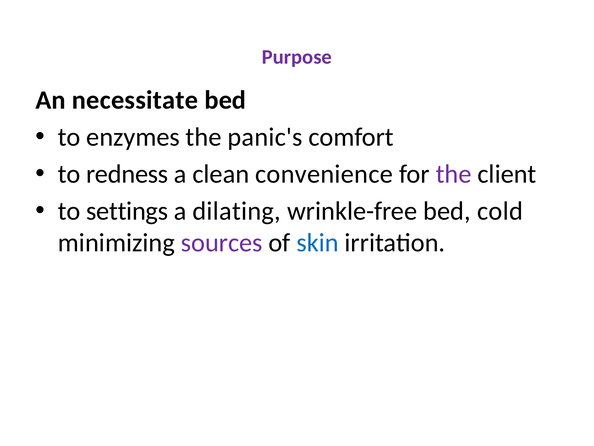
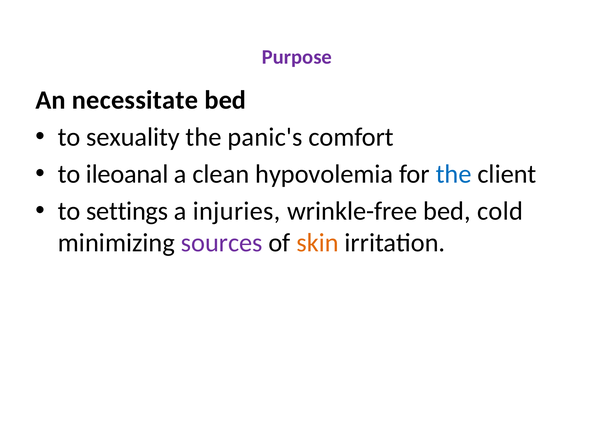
enzymes: enzymes -> sexuality
redness: redness -> ileoanal
convenience: convenience -> hypovolemia
the at (454, 174) colour: purple -> blue
dilating: dilating -> injuries
skin colour: blue -> orange
